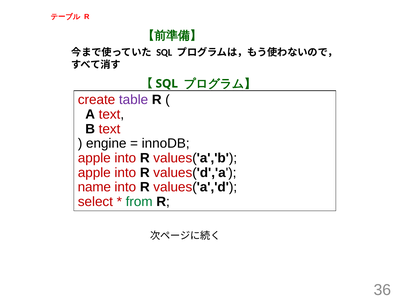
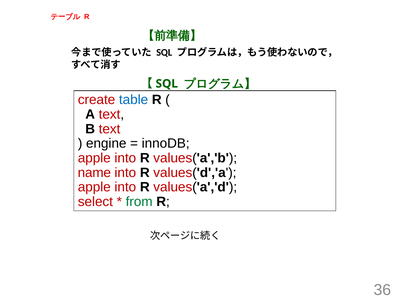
table colour: purple -> blue
apple at (94, 173): apple -> name
name at (94, 187): name -> apple
